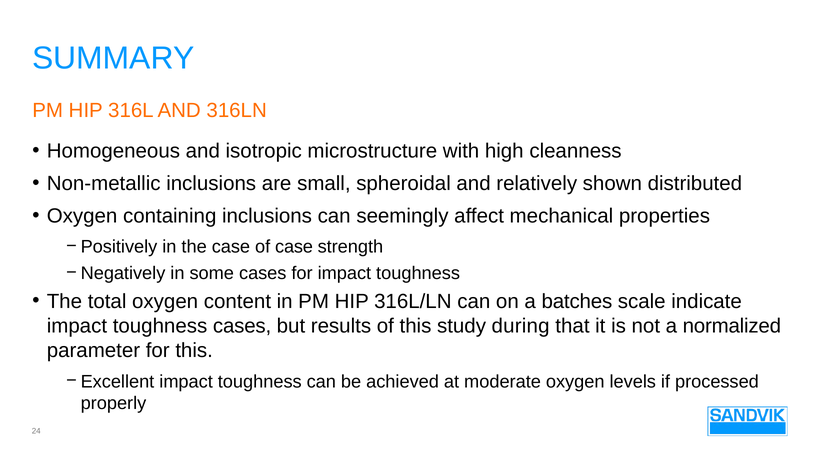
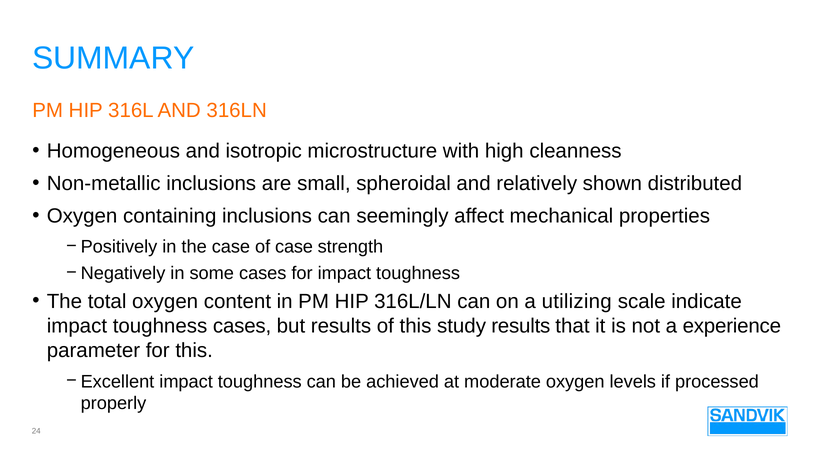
batches: batches -> utilizing
study during: during -> results
normalized: normalized -> experience
